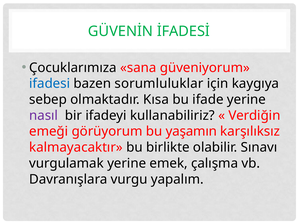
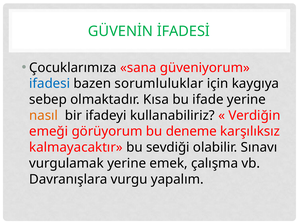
nasıl colour: purple -> orange
yaşamın: yaşamın -> deneme
birlikte: birlikte -> sevdiği
